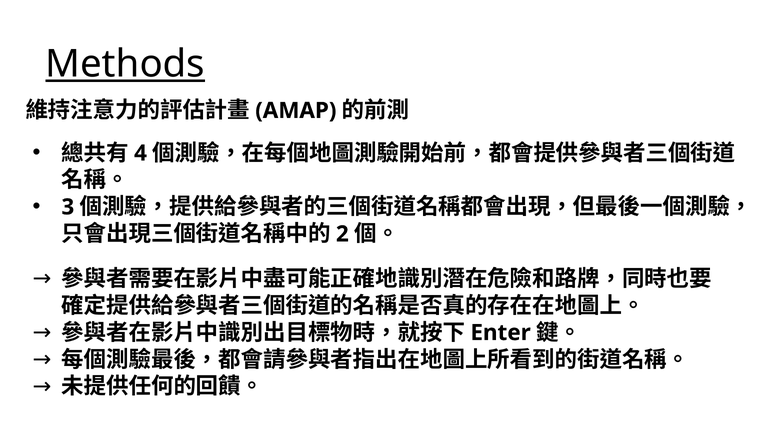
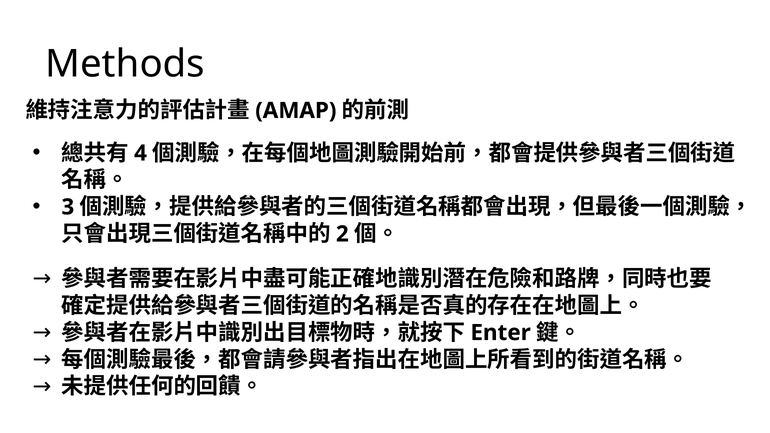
Methods underline: present -> none
